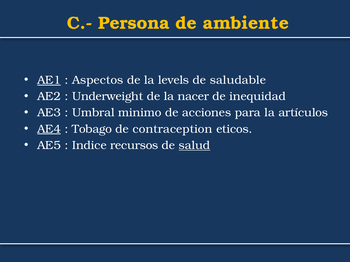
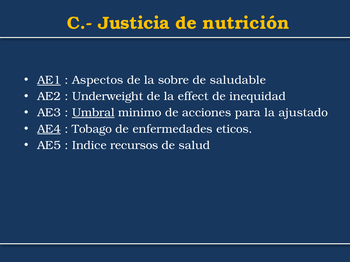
Persona: Persona -> Justicia
ambiente: ambiente -> nutrición
levels: levels -> sobre
nacer: nacer -> effect
Umbral underline: none -> present
artículos: artículos -> ajustado
contraception: contraception -> enfermedades
salud underline: present -> none
